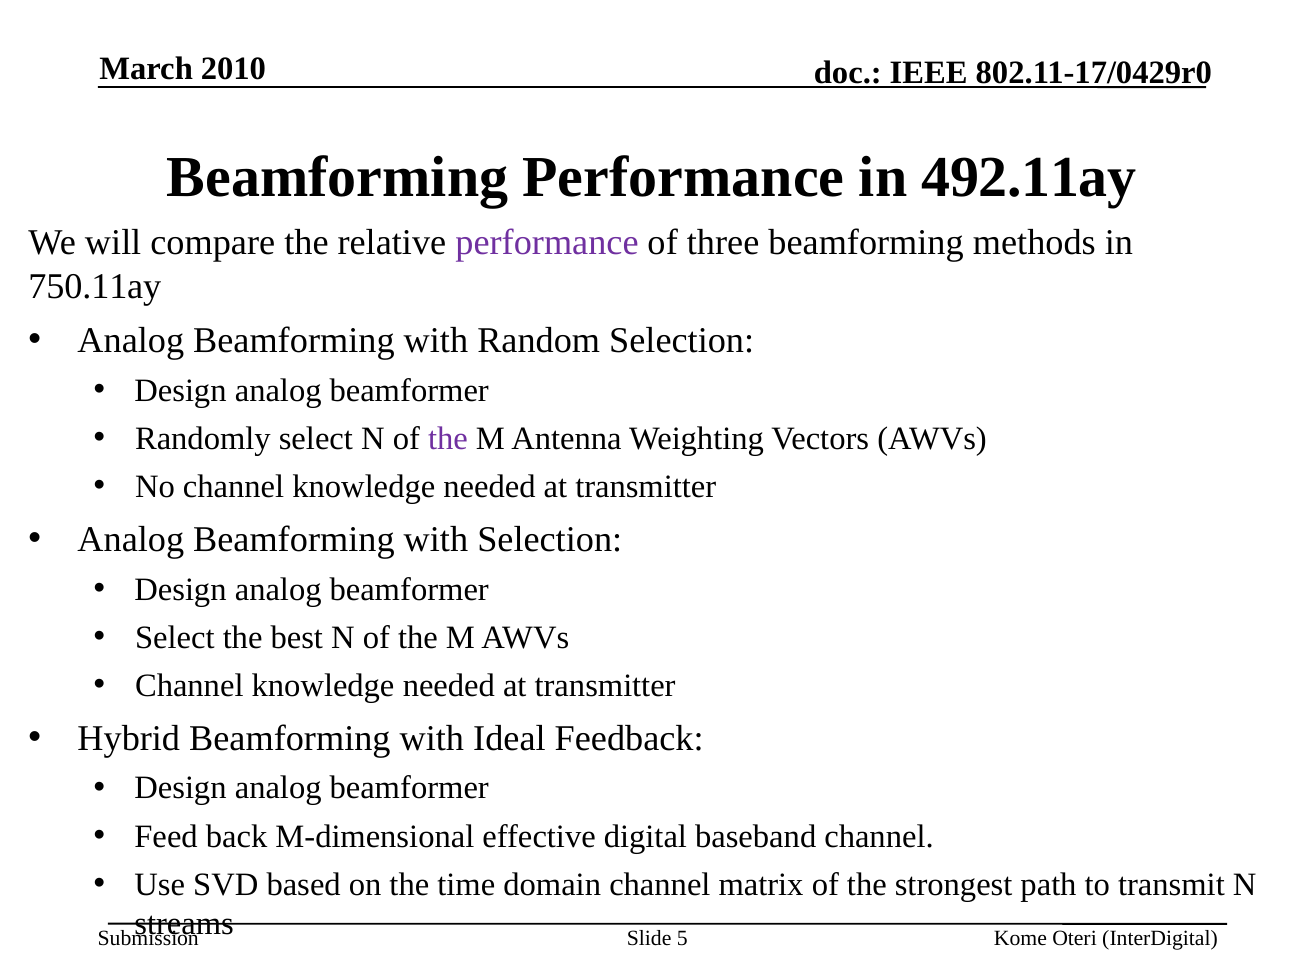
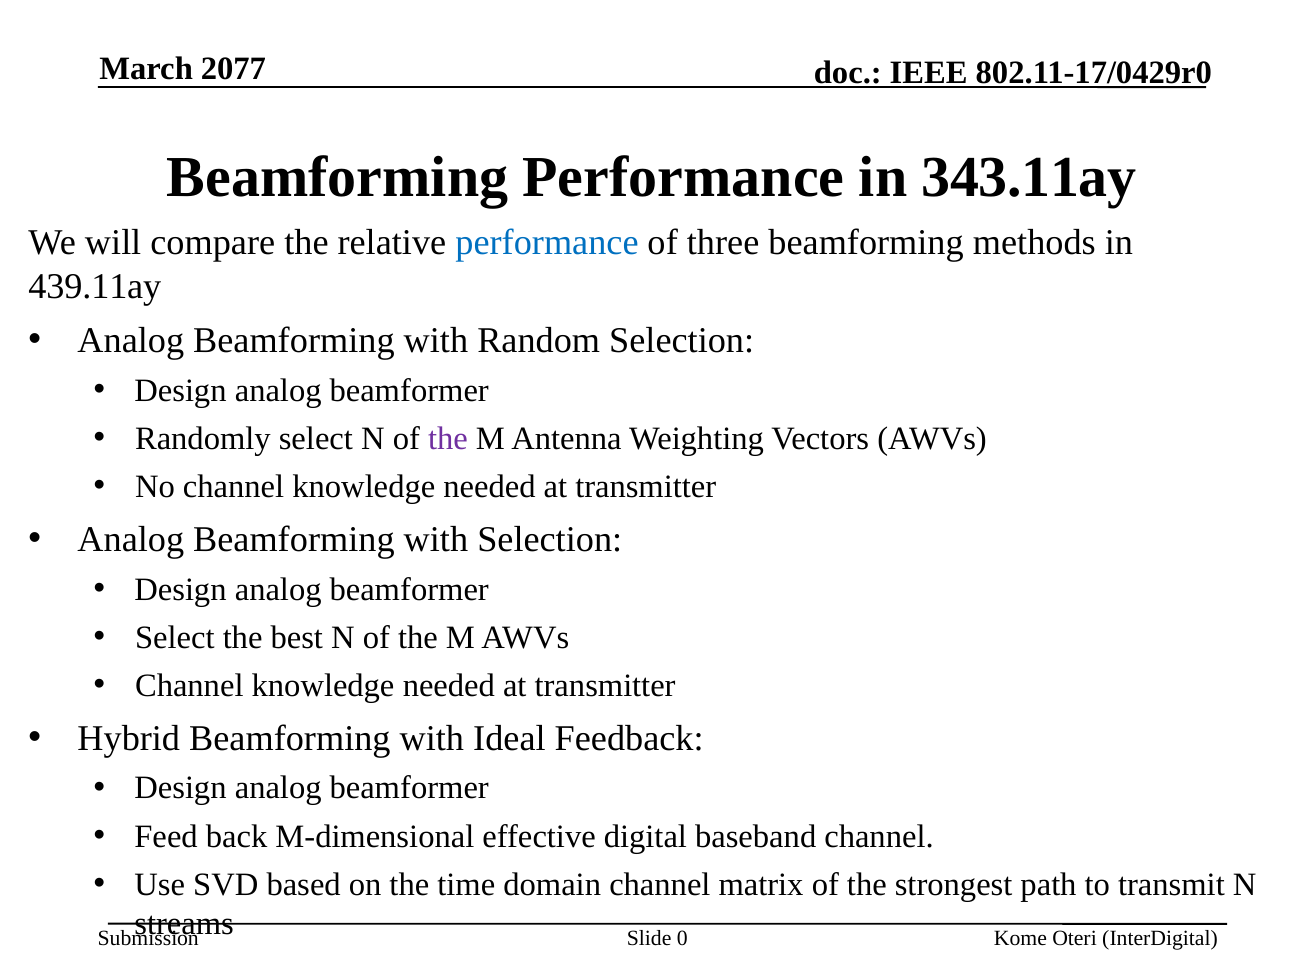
2010: 2010 -> 2077
492.11ay: 492.11ay -> 343.11ay
performance at (547, 243) colour: purple -> blue
750.11ay: 750.11ay -> 439.11ay
5: 5 -> 0
